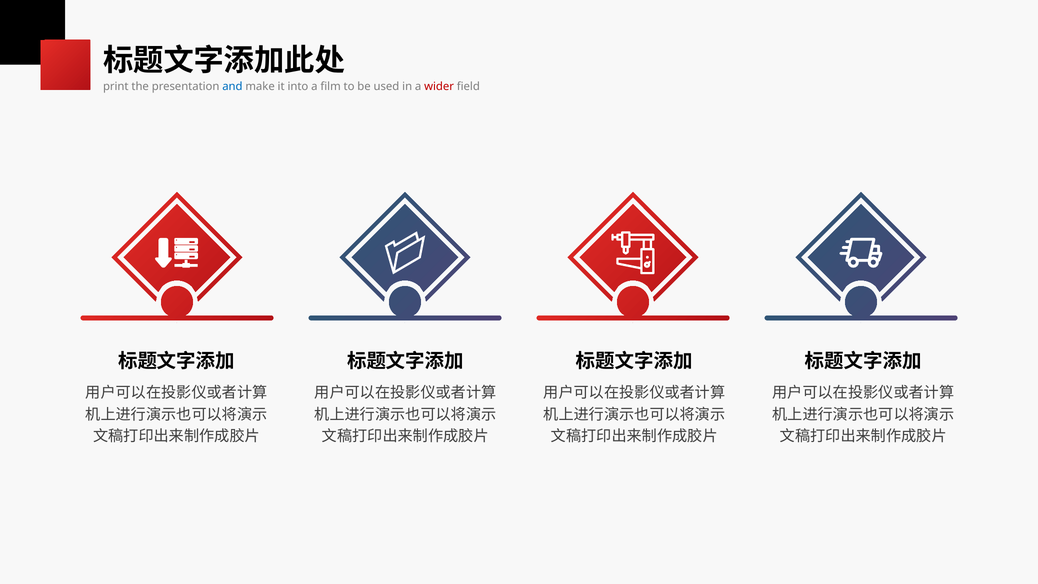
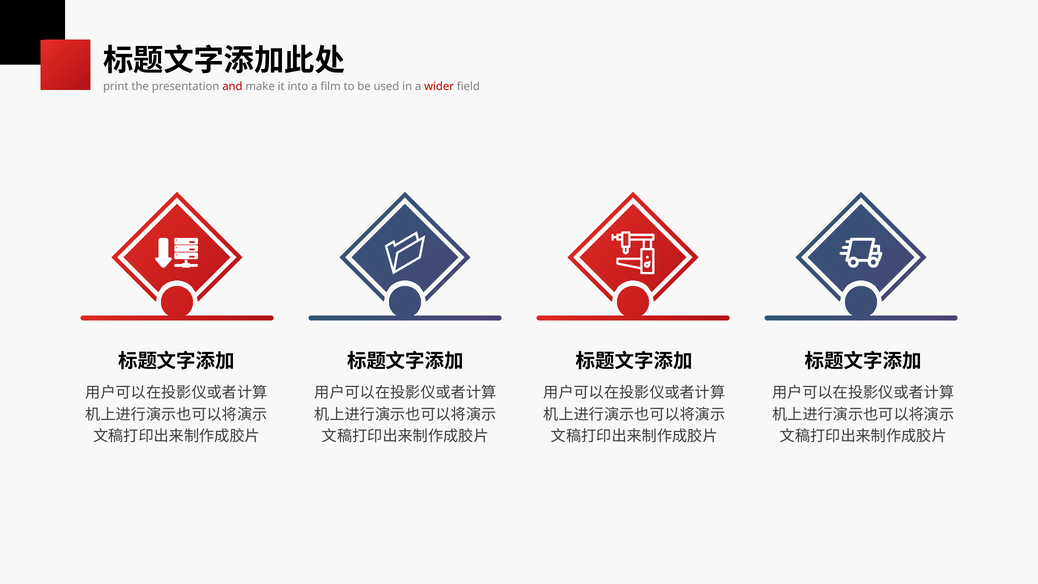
and colour: blue -> red
